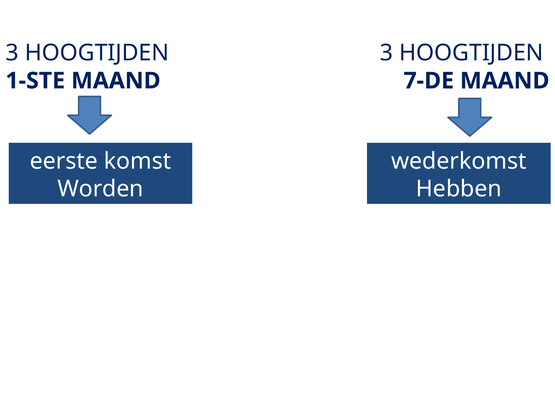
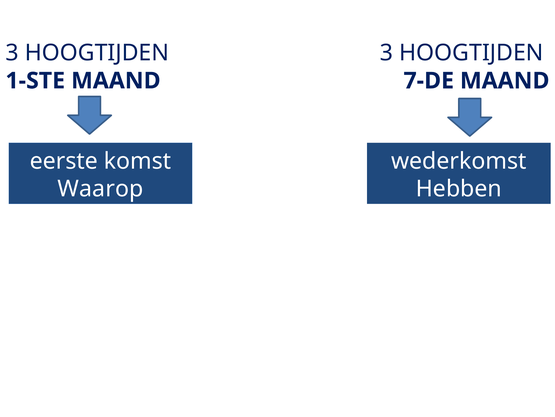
Worden: Worden -> Waarop
